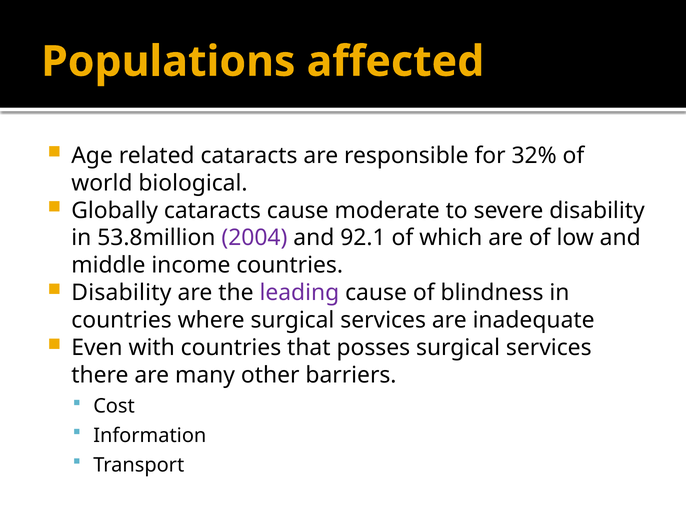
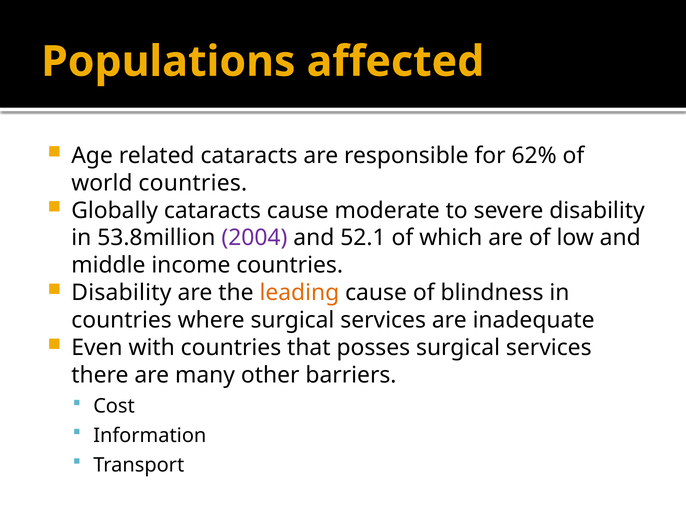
32%: 32% -> 62%
world biological: biological -> countries
92.1: 92.1 -> 52.1
leading colour: purple -> orange
